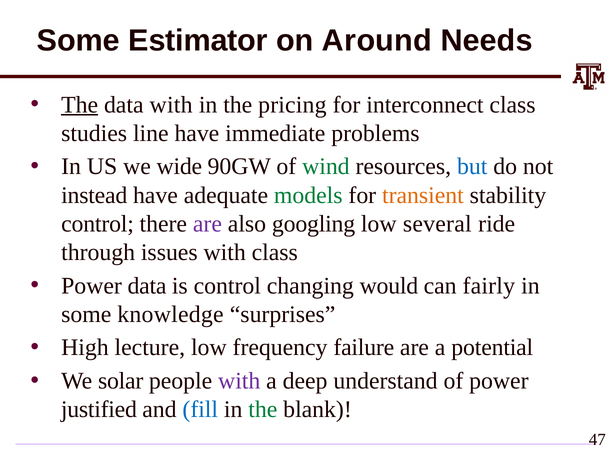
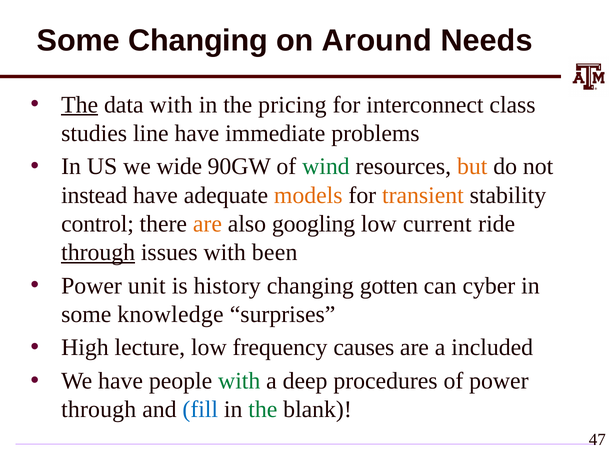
Some Estimator: Estimator -> Changing
but colour: blue -> orange
models colour: green -> orange
are at (207, 224) colour: purple -> orange
several: several -> current
through at (98, 252) underline: none -> present
with class: class -> been
Power data: data -> unit
is control: control -> history
would: would -> gotten
fairly: fairly -> cyber
failure: failure -> causes
potential: potential -> included
We solar: solar -> have
with at (239, 381) colour: purple -> green
understand: understand -> procedures
justified at (99, 410): justified -> through
